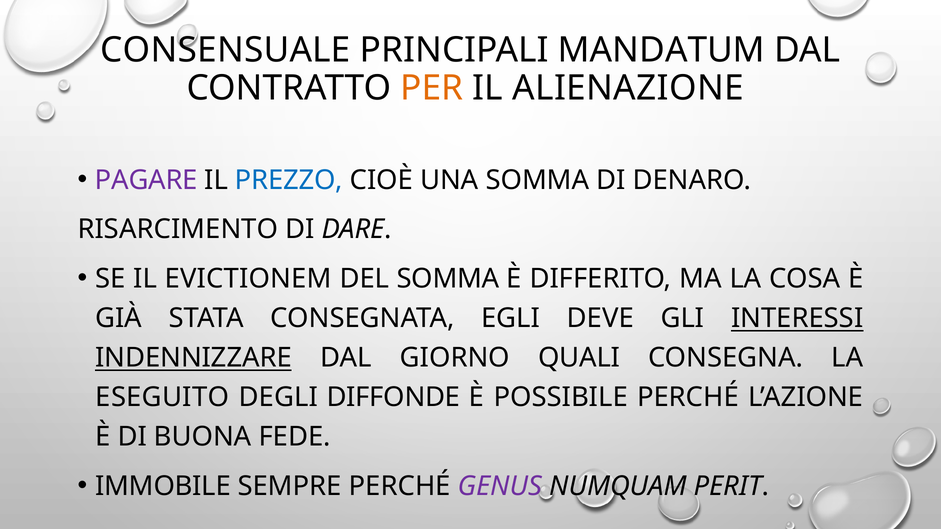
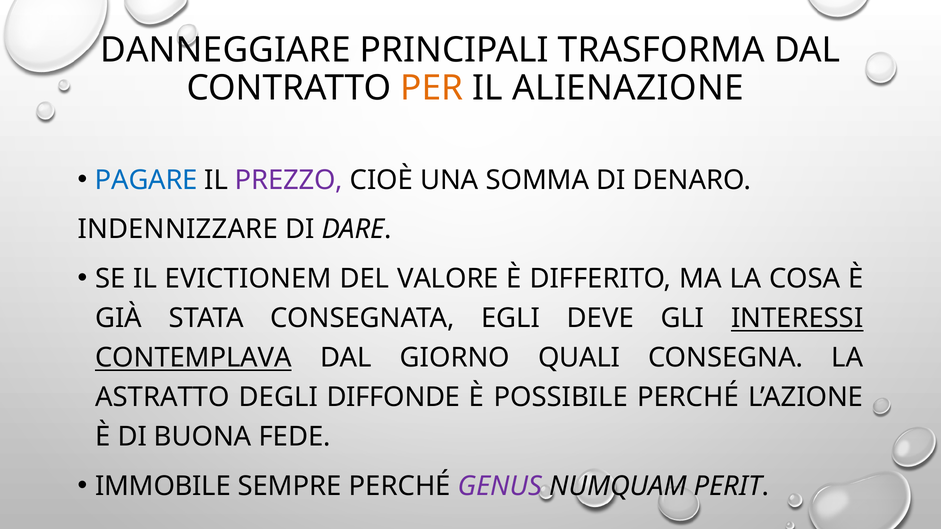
CONSENSUALE: CONSENSUALE -> DANNEGGIARE
MANDATUM: MANDATUM -> TRASFORMA
PAGARE colour: purple -> blue
PREZZO colour: blue -> purple
RISARCIMENTO: RISARCIMENTO -> INDENNIZZARE
DEL SOMMA: SOMMA -> VALORE
INDENNIZZARE: INDENNIZZARE -> CONTEMPLAVA
ESEGUITO: ESEGUITO -> ASTRATTO
